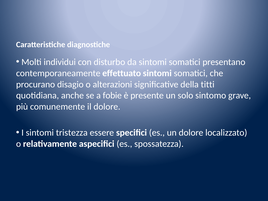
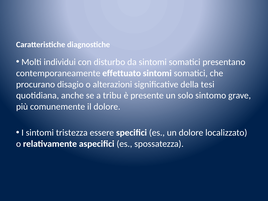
titti: titti -> tesi
fobie: fobie -> tribu
